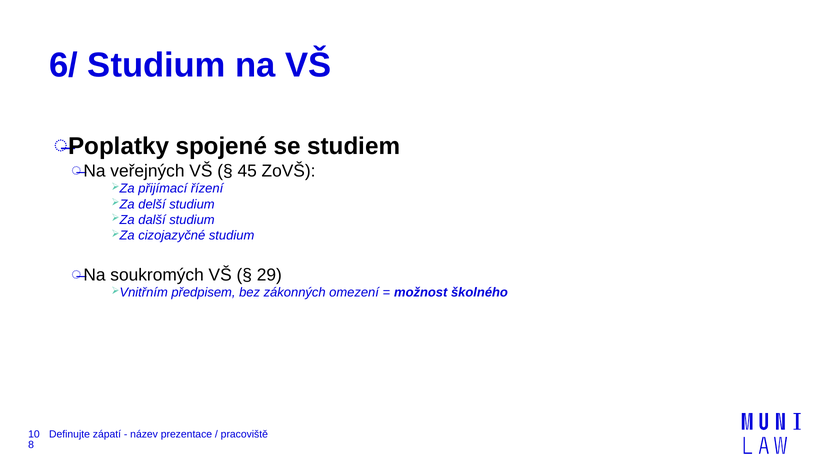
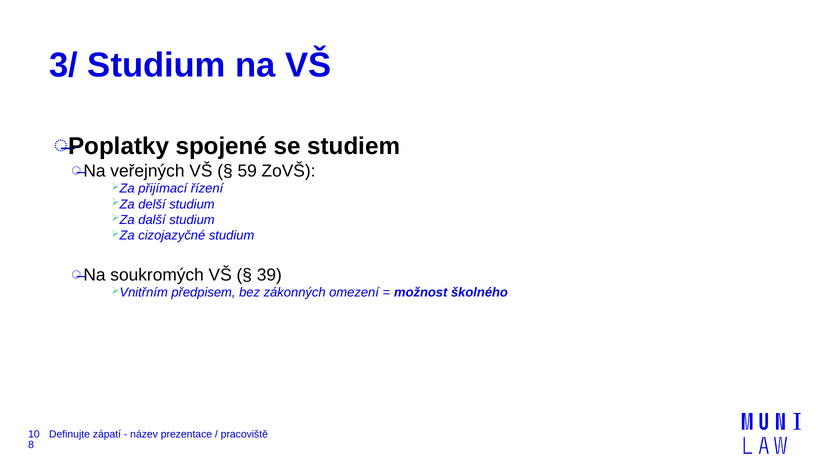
6/: 6/ -> 3/
45: 45 -> 59
29: 29 -> 39
